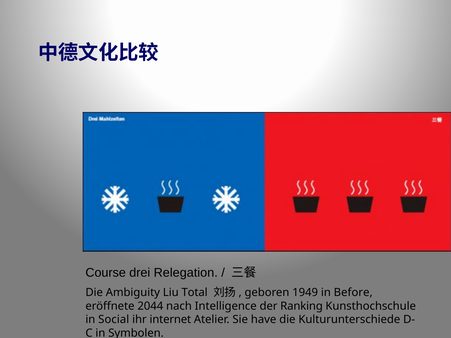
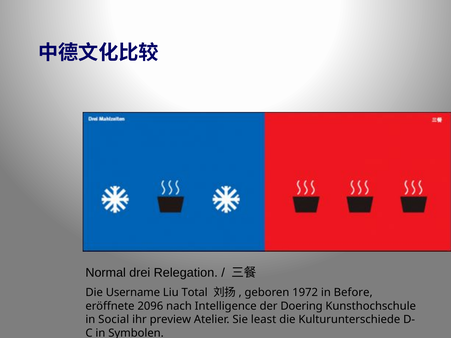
Course: Course -> Normal
Ambiguity: Ambiguity -> Username
1949: 1949 -> 1972
2044: 2044 -> 2096
Ranking: Ranking -> Doering
internet: internet -> preview
have: have -> least
